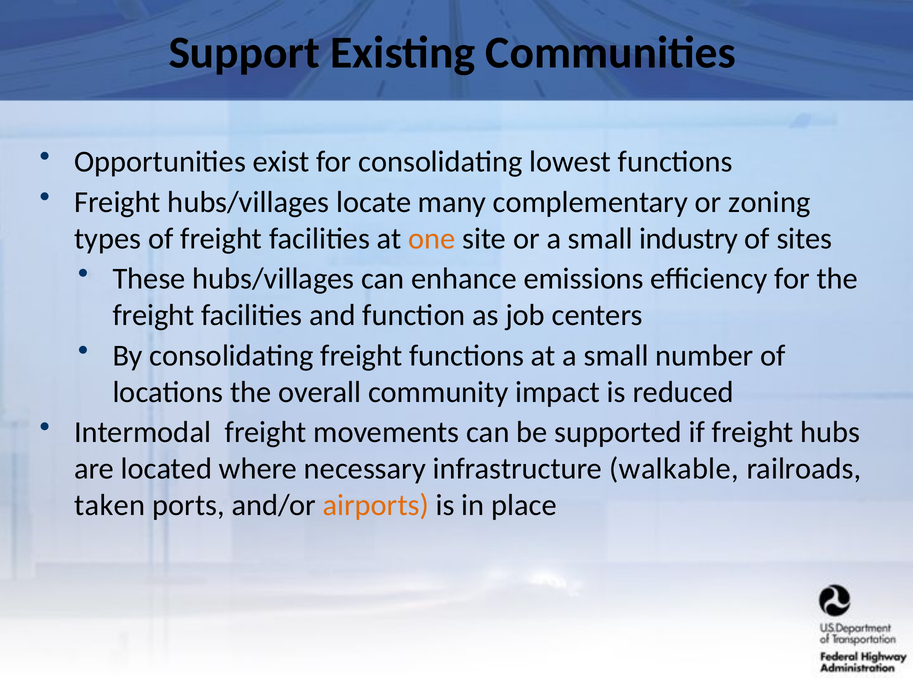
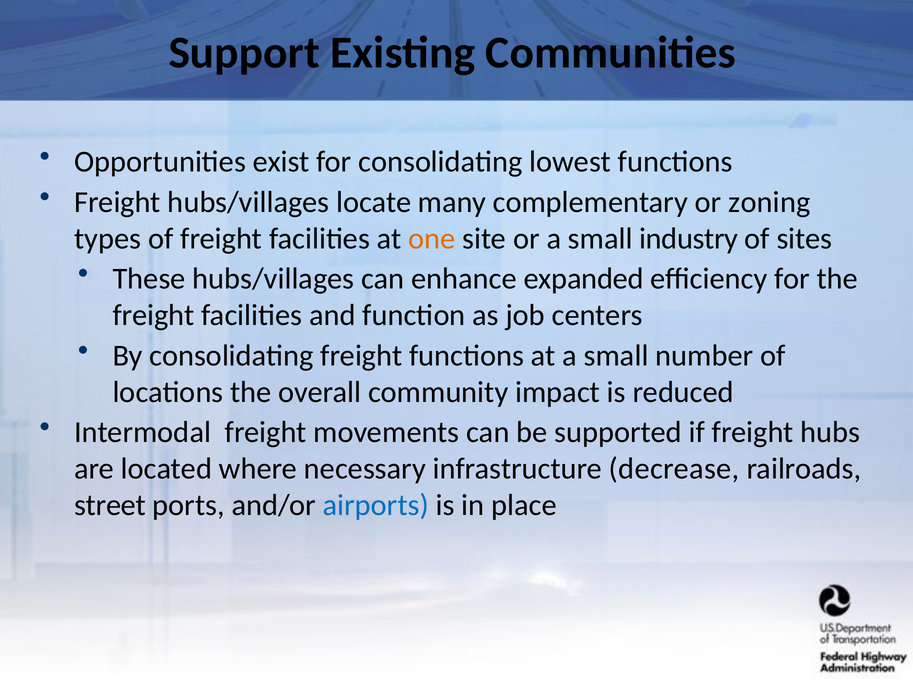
emissions: emissions -> expanded
walkable: walkable -> decrease
taken: taken -> street
airports colour: orange -> blue
